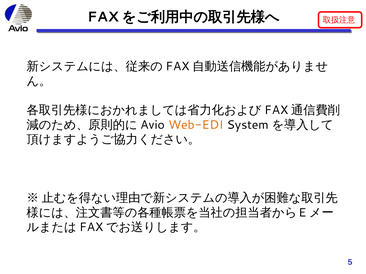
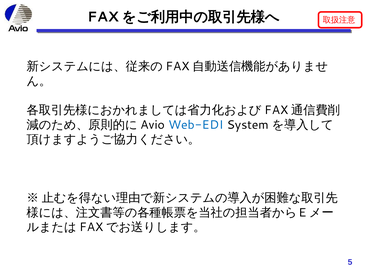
Web-EDI colour: orange -> blue
